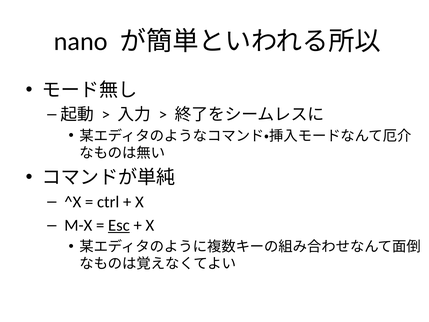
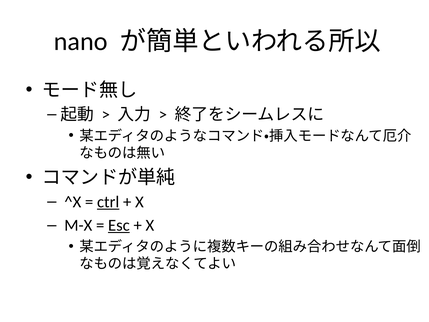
ctrl underline: none -> present
